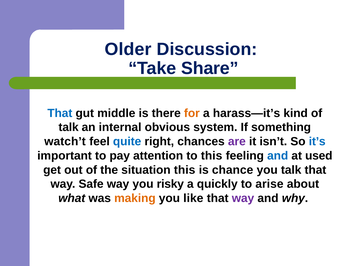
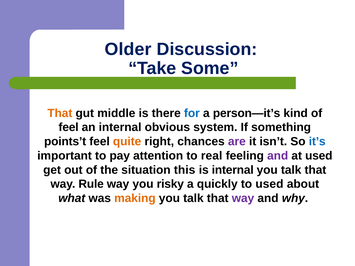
Share: Share -> Some
That at (60, 113) colour: blue -> orange
for colour: orange -> blue
harass—it’s: harass—it’s -> person—it’s
talk at (69, 127): talk -> feel
watch’t: watch’t -> points’t
quite colour: blue -> orange
to this: this -> real
and at (278, 156) colour: blue -> purple
is chance: chance -> internal
Safe: Safe -> Rule
to arise: arise -> used
like at (193, 198): like -> talk
